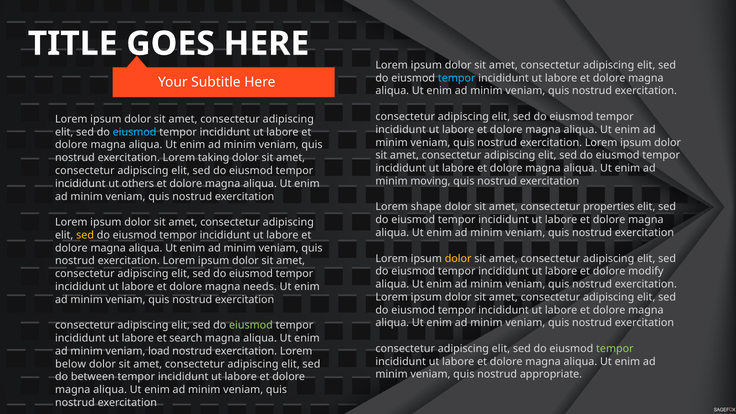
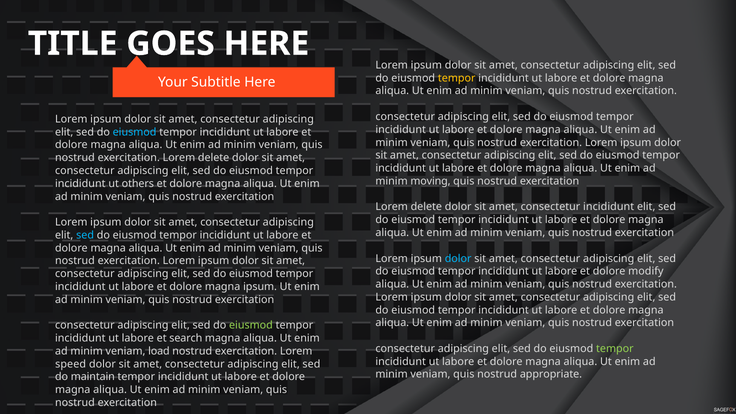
tempor at (457, 78) colour: light blue -> yellow
taking at (214, 158): taking -> delete
shape at (426, 207): shape -> delete
consectetur properties: properties -> incididunt
sed at (85, 235) colour: yellow -> light blue
dolor at (458, 258) colour: yellow -> light blue
magna needs: needs -> ipsum
below: below -> speed
between: between -> maintain
